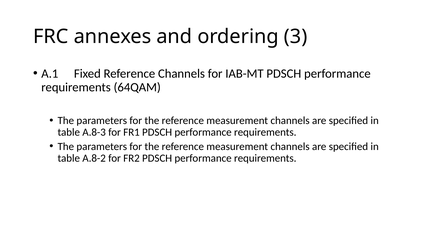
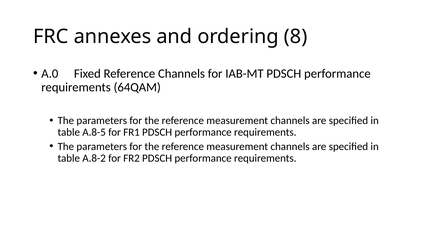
3: 3 -> 8
A.1: A.1 -> A.0
A.8-3: A.8-3 -> A.8-5
